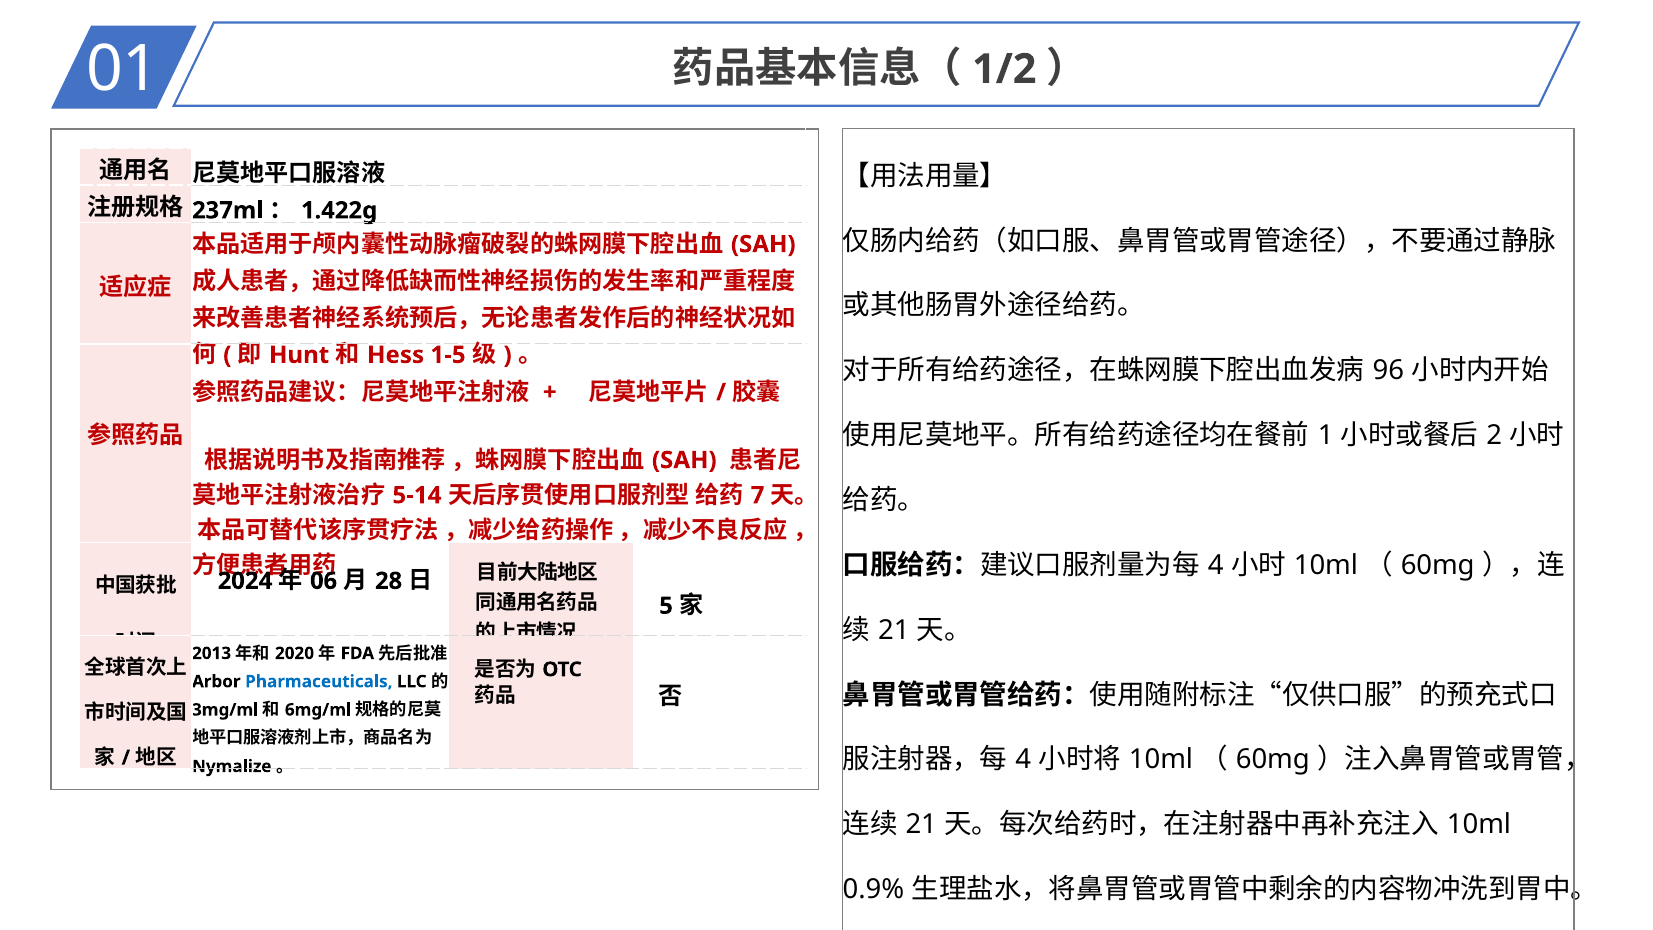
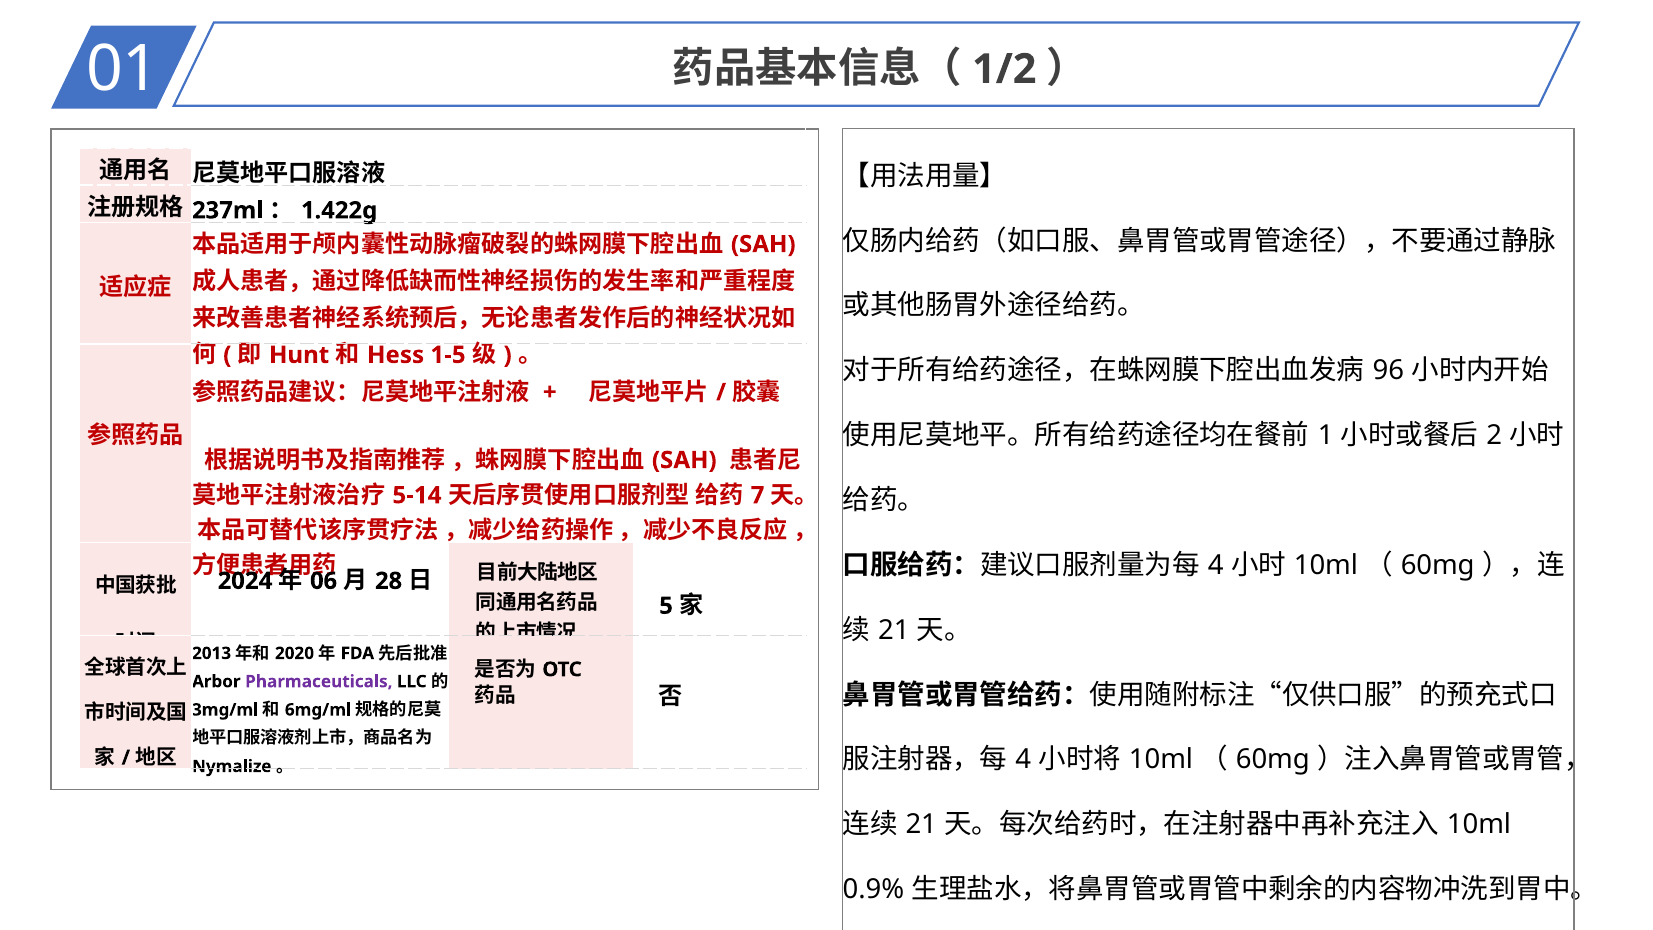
Pharmaceuticals colour: blue -> purple
